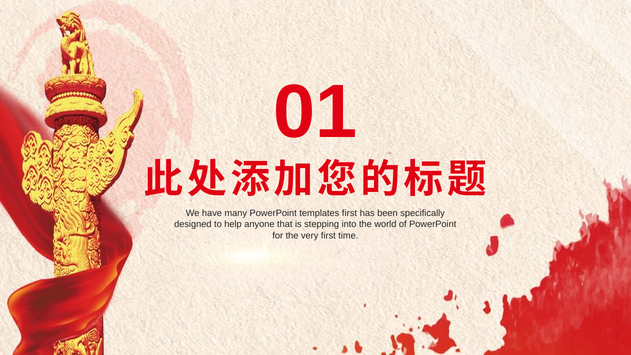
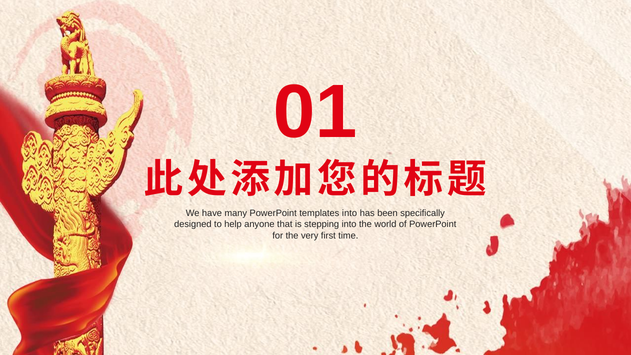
templates first: first -> into
